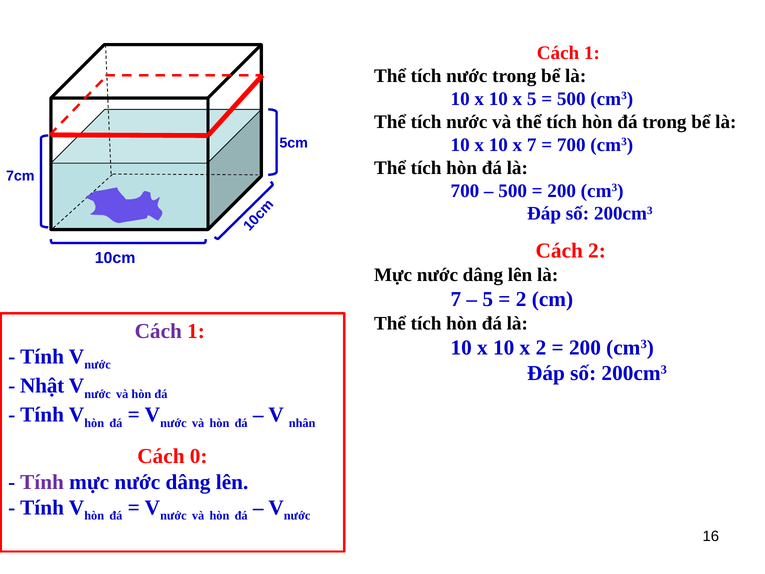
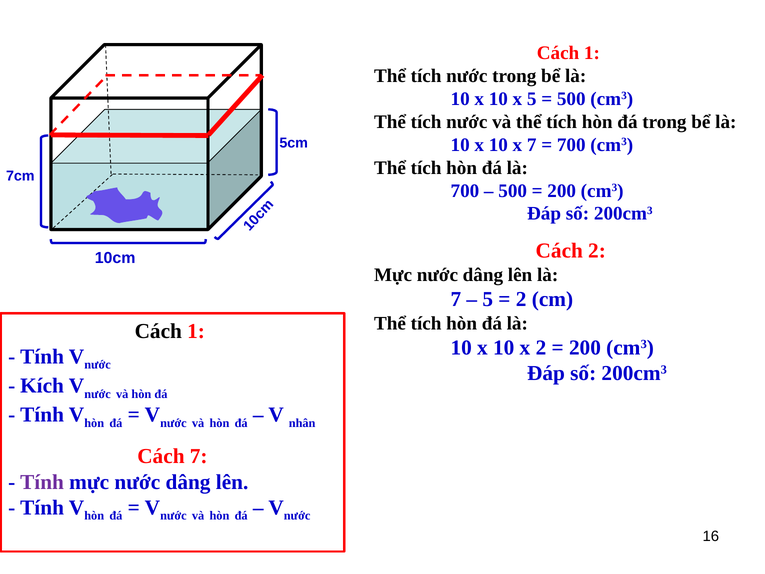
Cách at (158, 331) colour: purple -> black
Nhật: Nhật -> Kích
Cách 0: 0 -> 7
